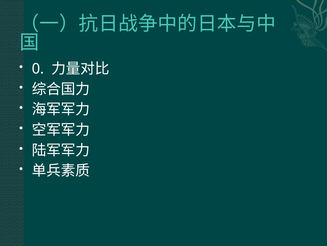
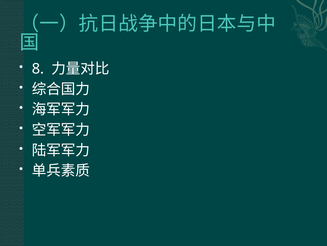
0: 0 -> 8
